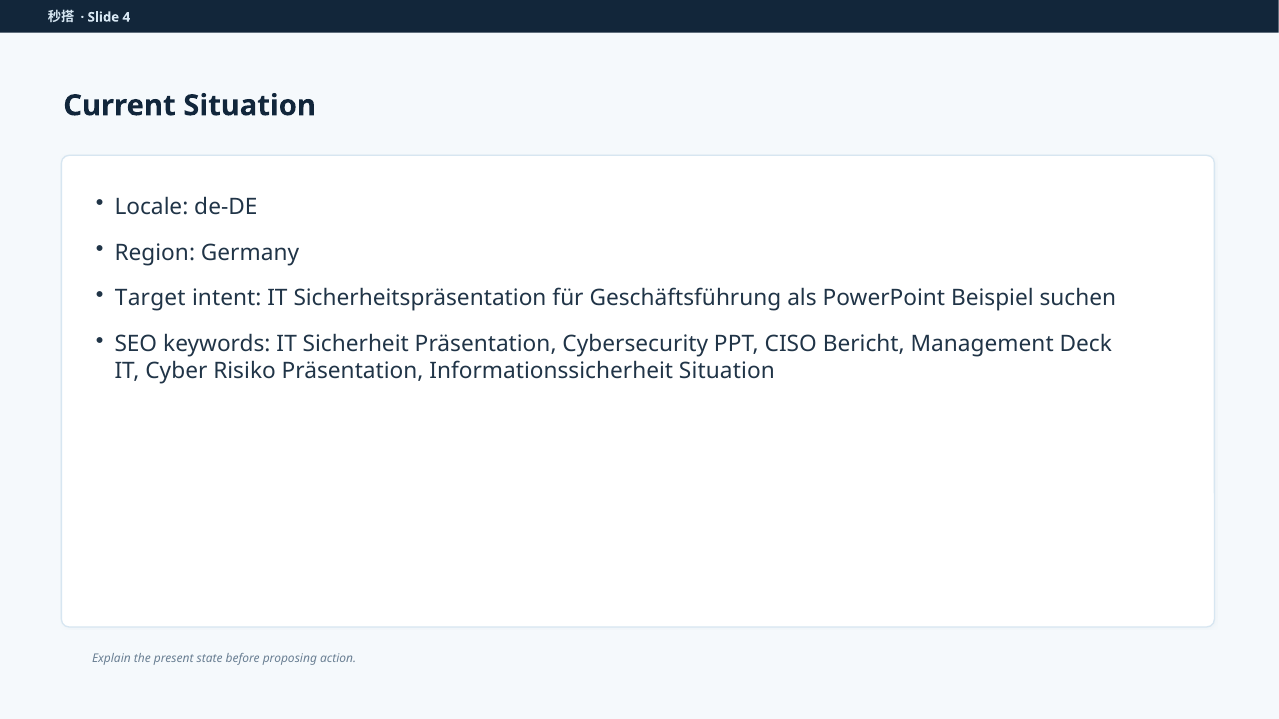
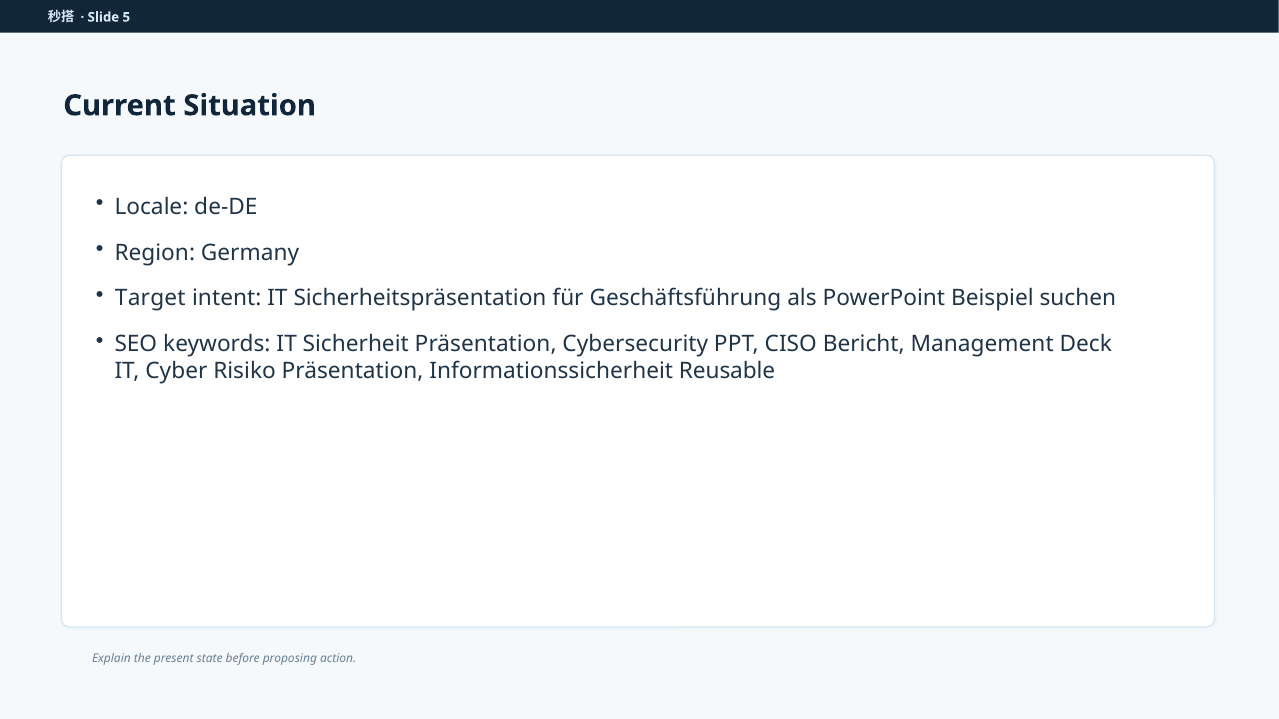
4: 4 -> 5
Informationssicherheit Situation: Situation -> Reusable
